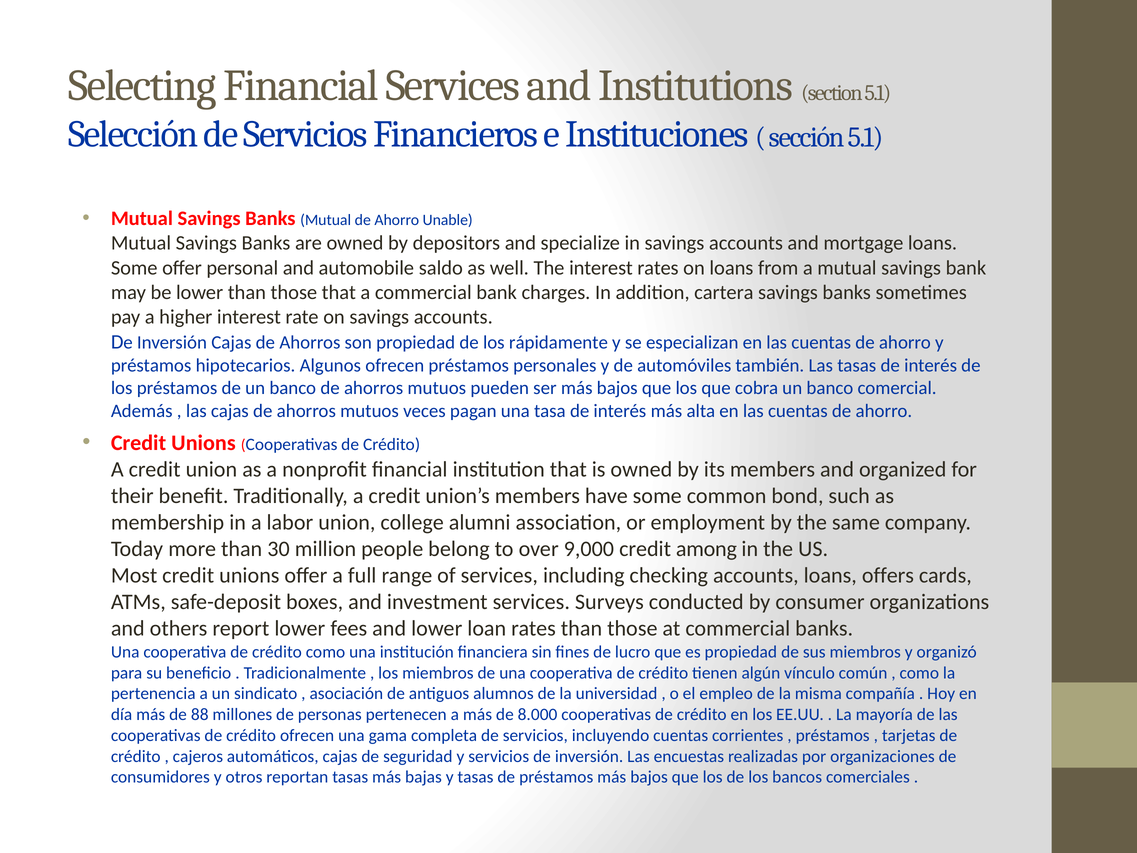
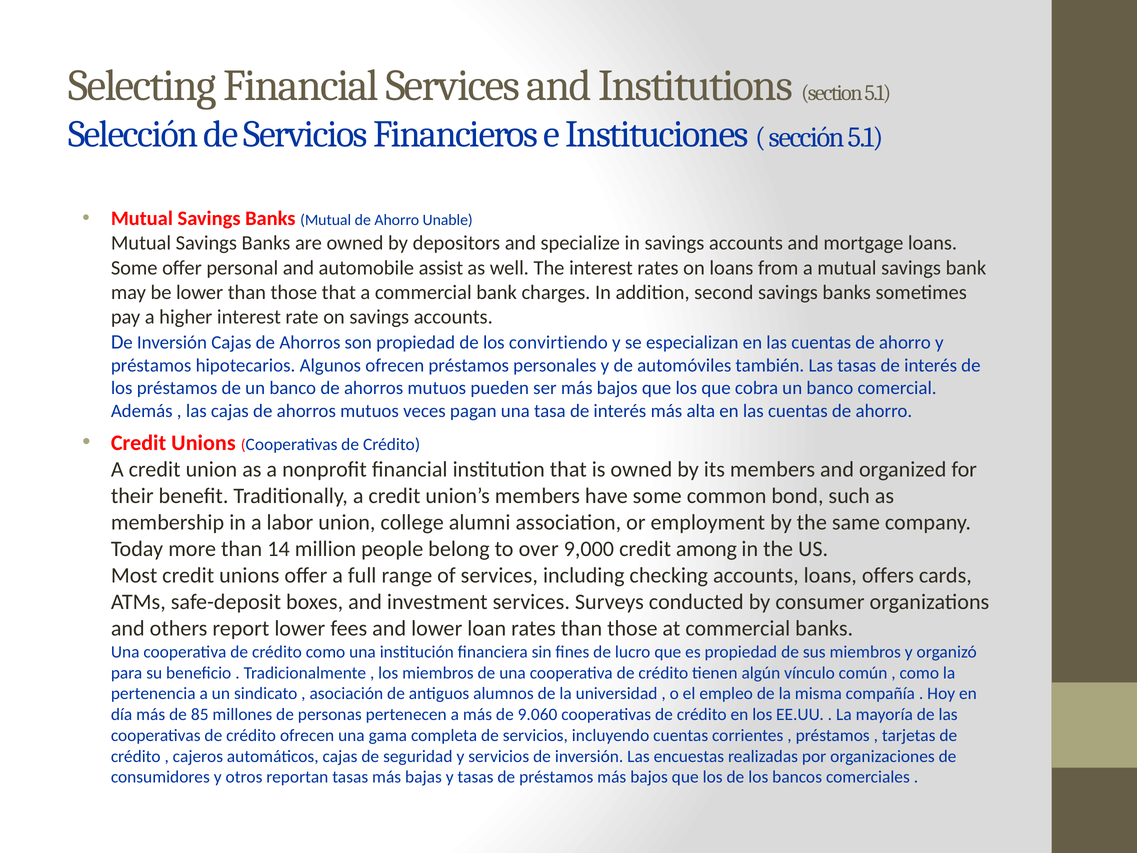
saldo: saldo -> assist
cartera: cartera -> second
rápidamente: rápidamente -> convirtiendo
30: 30 -> 14
88: 88 -> 85
8.000: 8.000 -> 9.060
